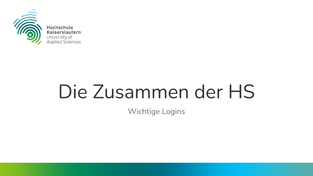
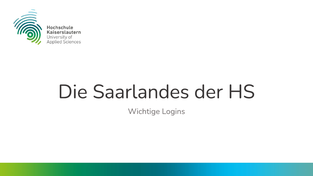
Zusammen: Zusammen -> Saarlandes
